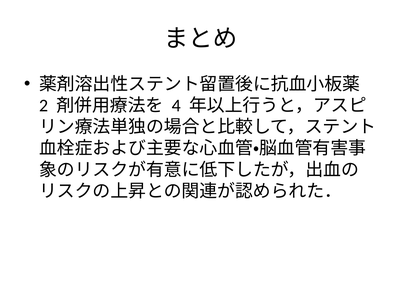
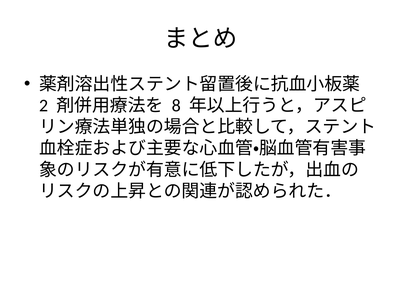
4: 4 -> 8
